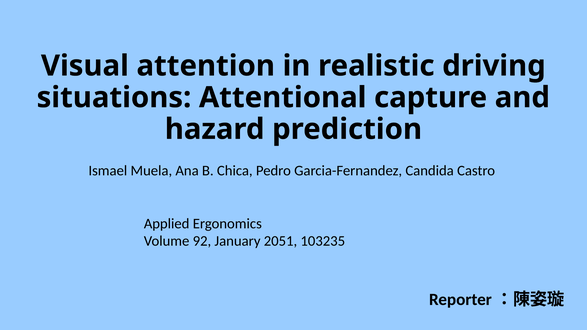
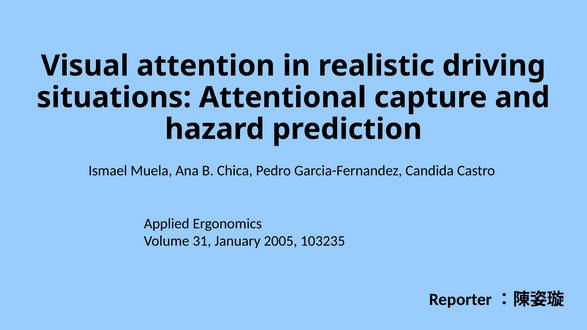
92: 92 -> 31
2051: 2051 -> 2005
